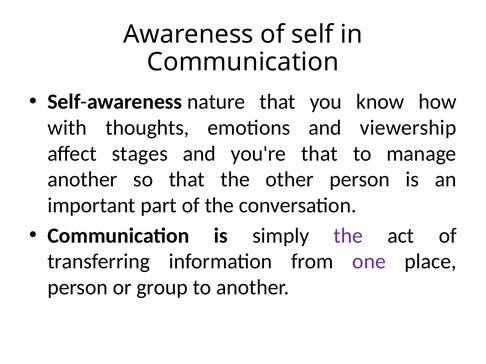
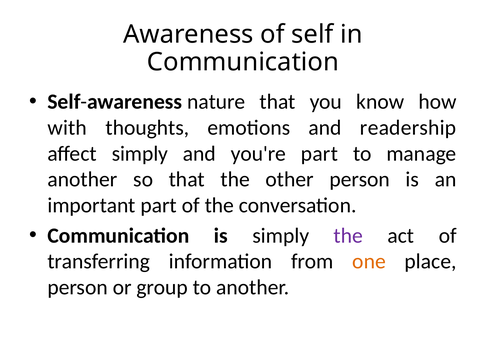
viewership: viewership -> readership
affect stages: stages -> simply
you're that: that -> part
one colour: purple -> orange
